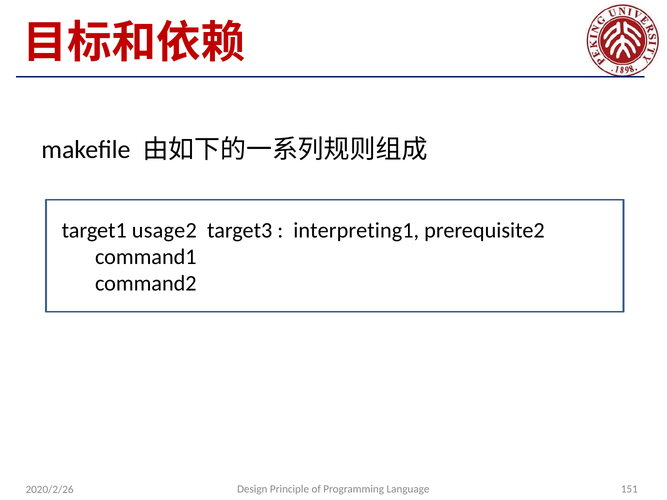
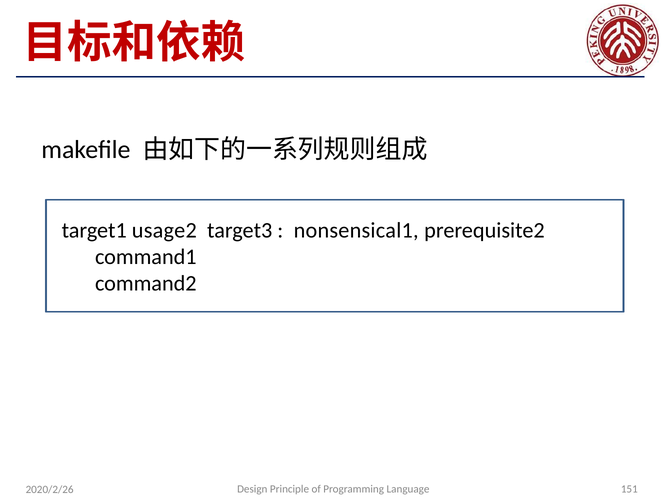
interpreting1: interpreting1 -> nonsensical1
